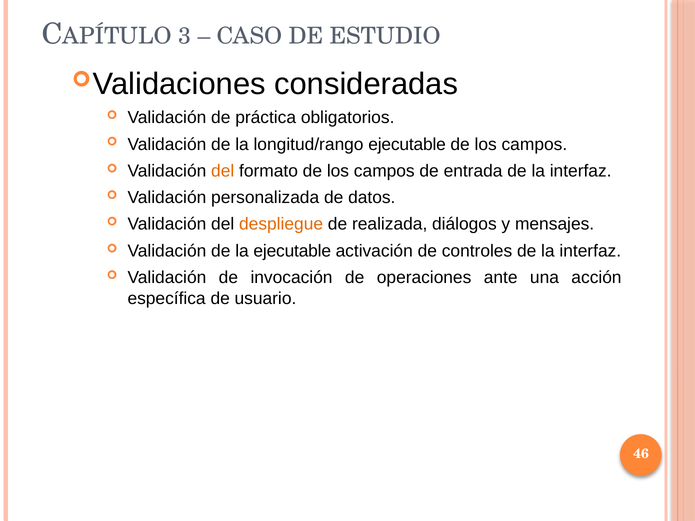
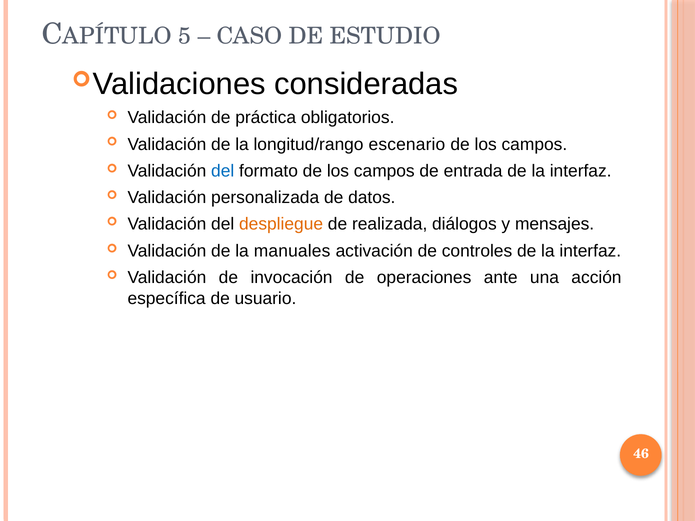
3: 3 -> 5
longitud/rango ejecutable: ejecutable -> escenario
del at (223, 171) colour: orange -> blue
la ejecutable: ejecutable -> manuales
